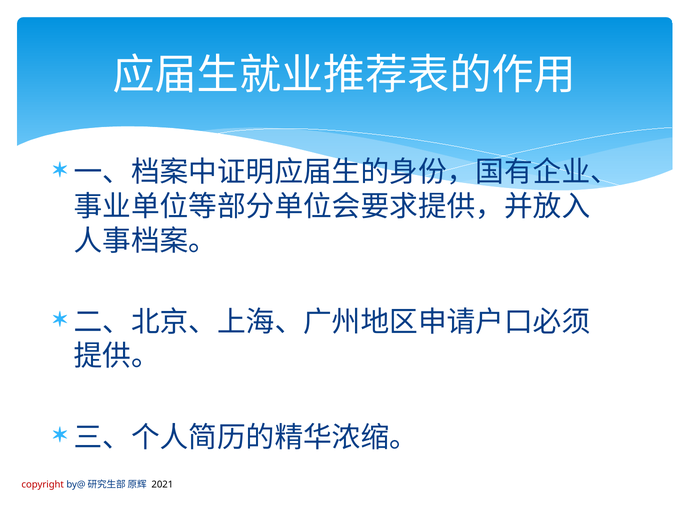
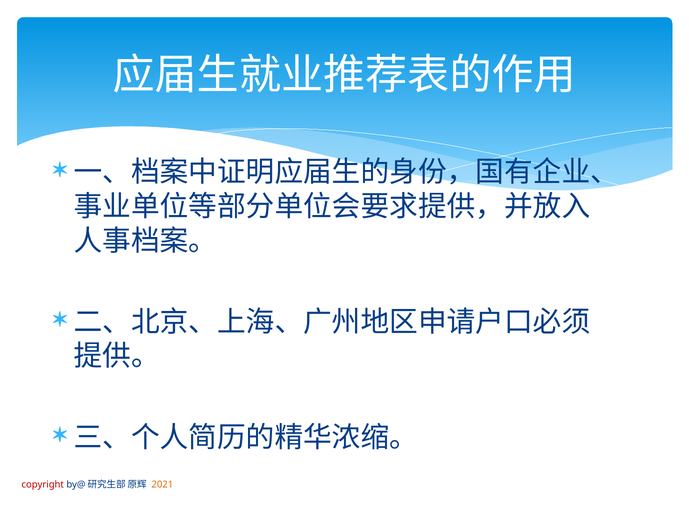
2021 colour: black -> orange
